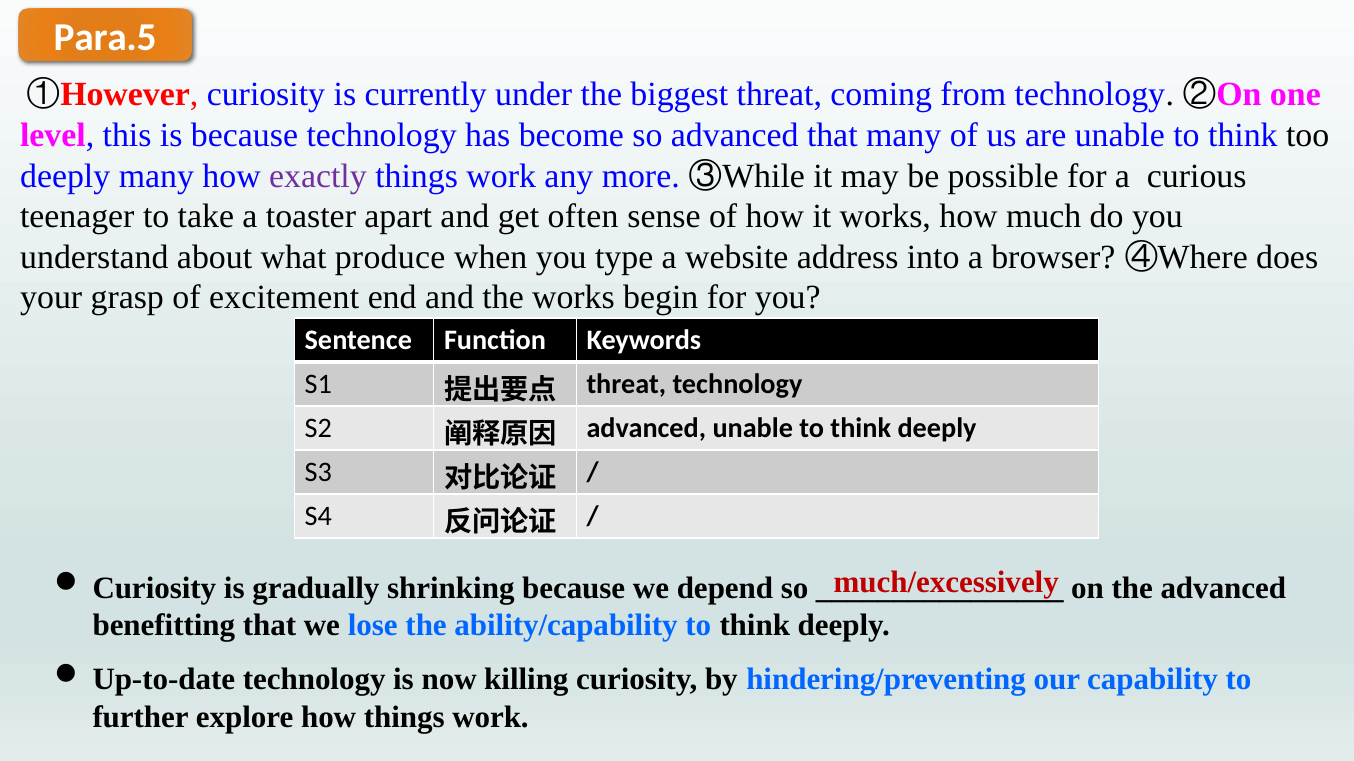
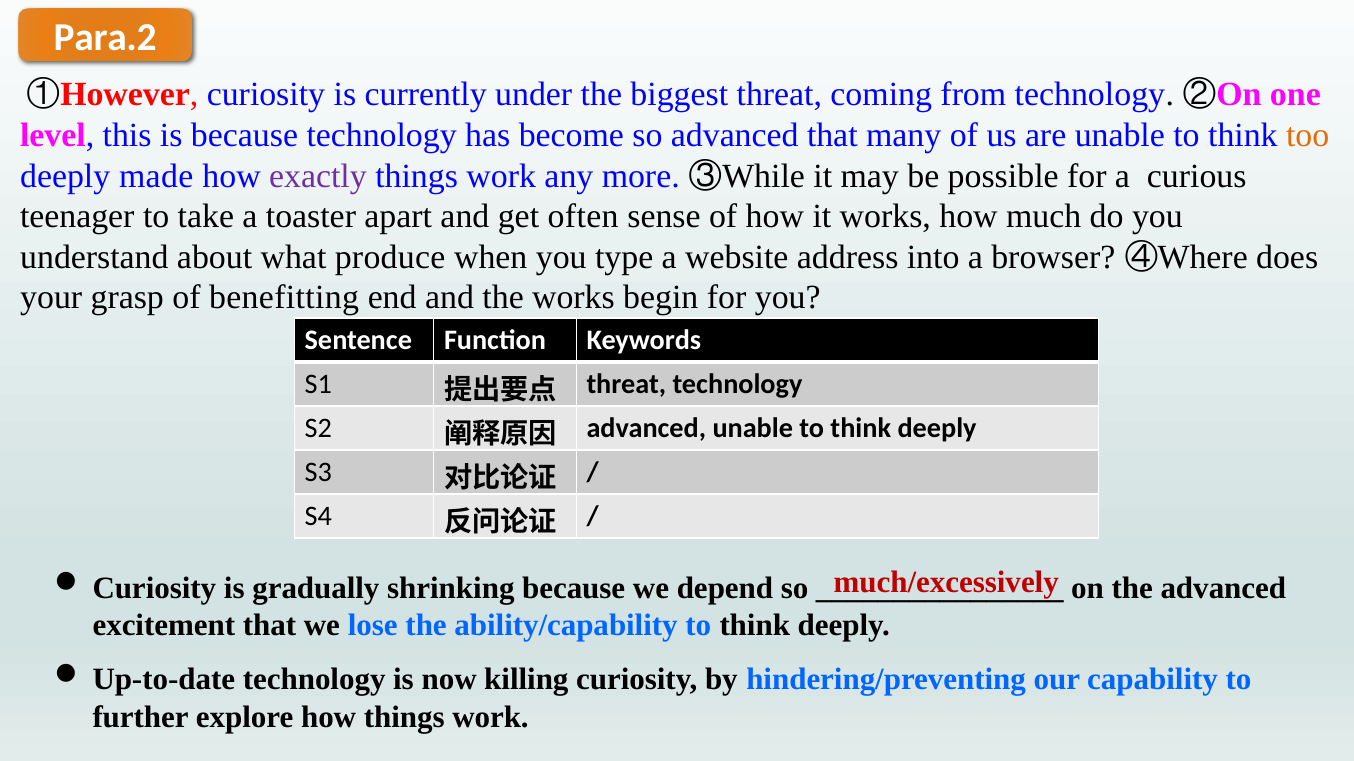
Para.5: Para.5 -> Para.2
too colour: black -> orange
deeply many: many -> made
excitement: excitement -> benefitting
benefitting: benefitting -> excitement
